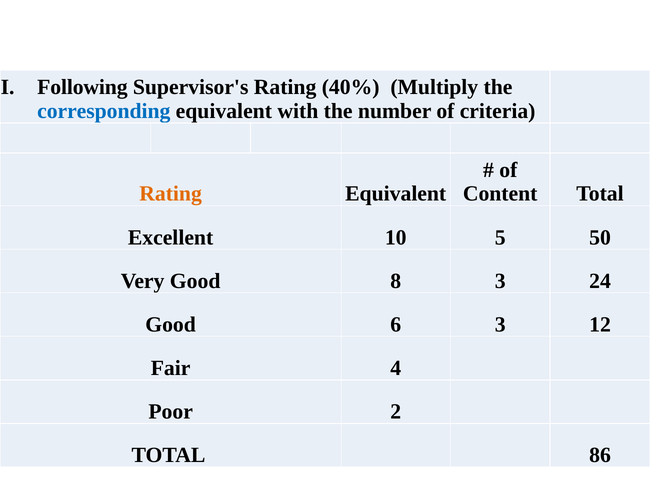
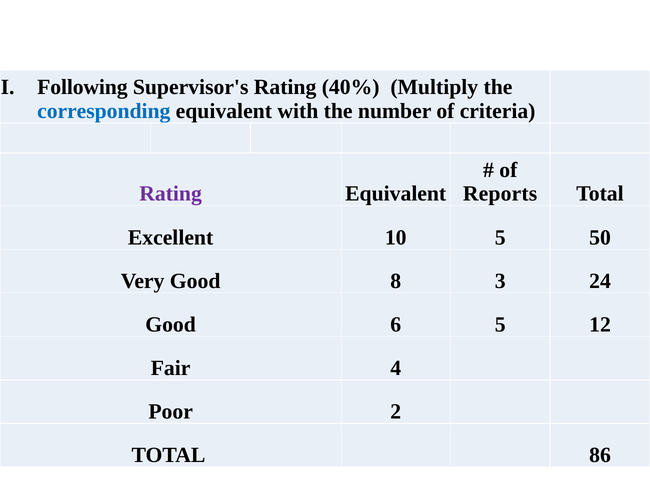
Rating at (171, 194) colour: orange -> purple
Content: Content -> Reports
6 3: 3 -> 5
